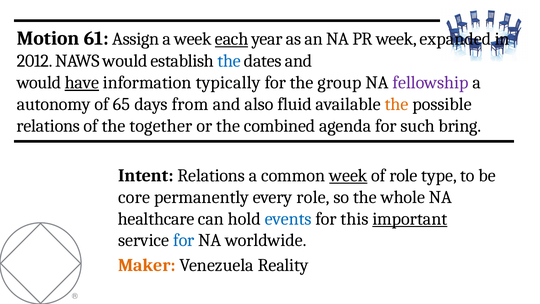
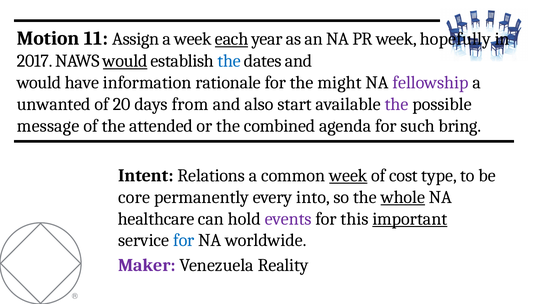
61: 61 -> 11
expanded: expanded -> hopefully
2012: 2012 -> 2017
would at (125, 61) underline: none -> present
have underline: present -> none
typically: typically -> rationale
group: group -> might
autonomy: autonomy -> unwanted
65: 65 -> 20
fluid: fluid -> start
the at (397, 104) colour: orange -> purple
relations at (48, 126): relations -> message
together: together -> attended
of role: role -> cost
every role: role -> into
whole underline: none -> present
events colour: blue -> purple
Maker colour: orange -> purple
